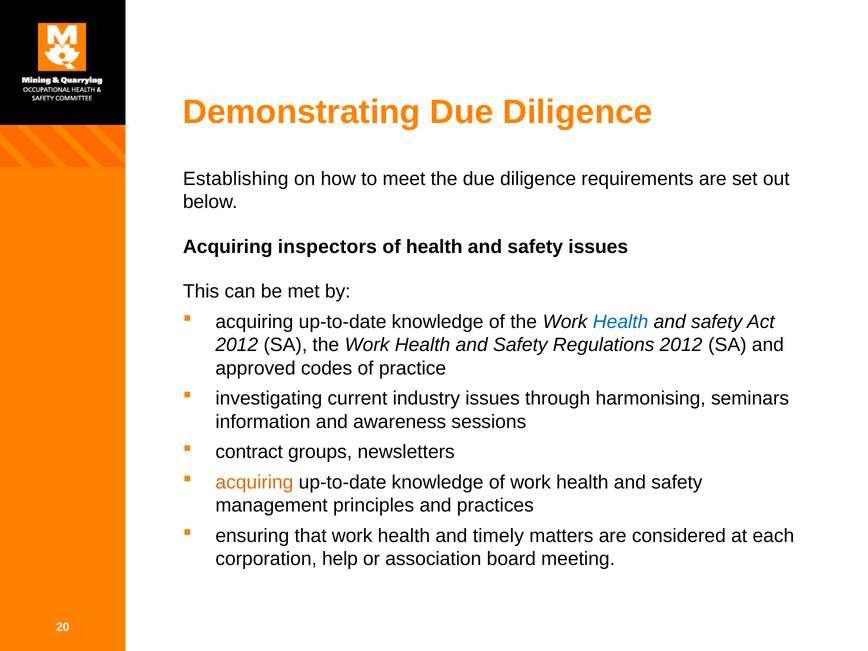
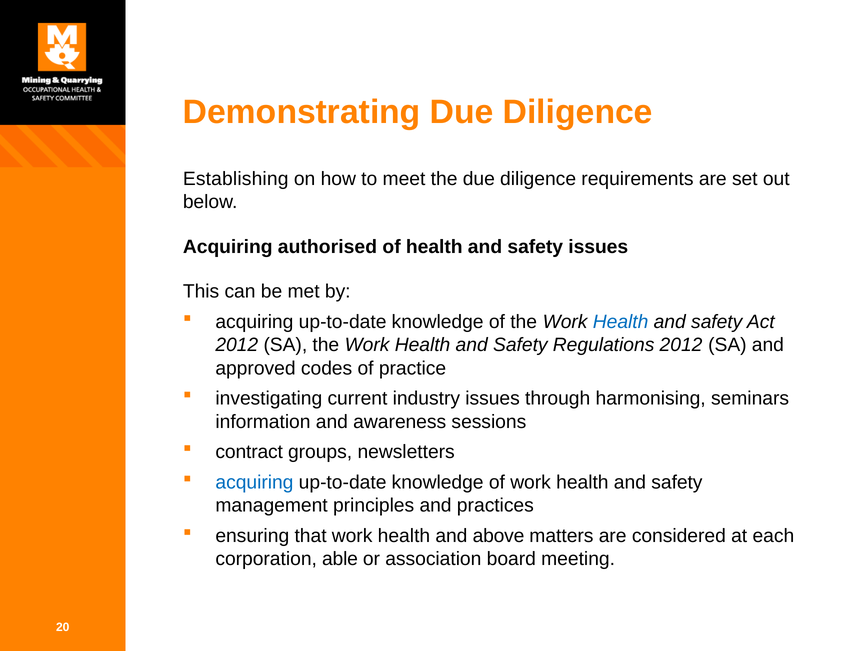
inspectors: inspectors -> authorised
acquiring at (254, 482) colour: orange -> blue
timely: timely -> above
help: help -> able
